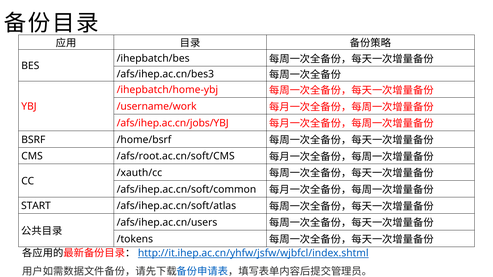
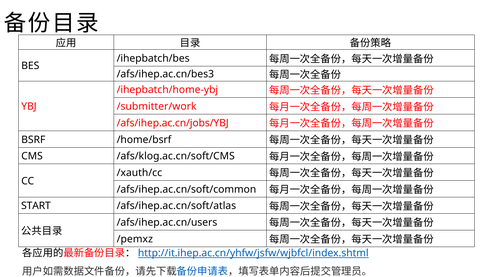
/username/work: /username/work -> /submitter/work
/afs/root.ac.cn/soft/CMS: /afs/root.ac.cn/soft/CMS -> /afs/klog.ac.cn/soft/CMS
/tokens: /tokens -> /pemxz
